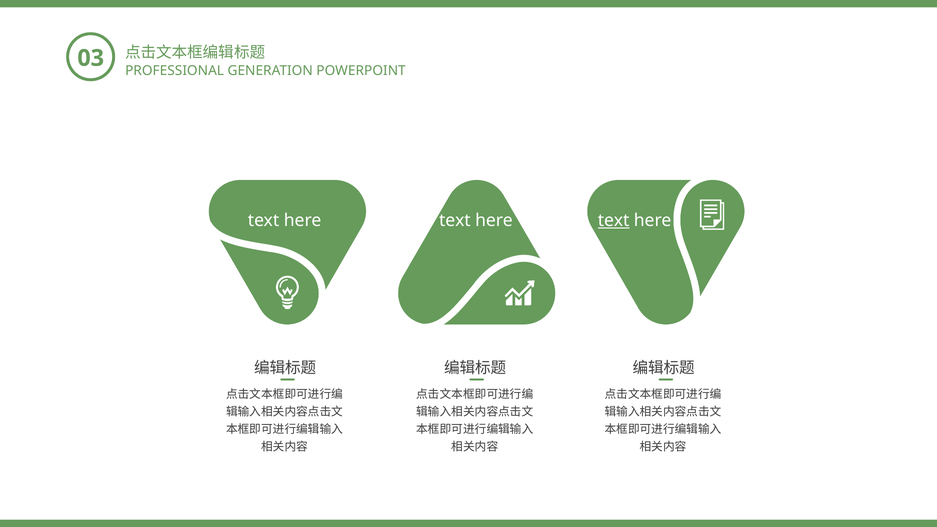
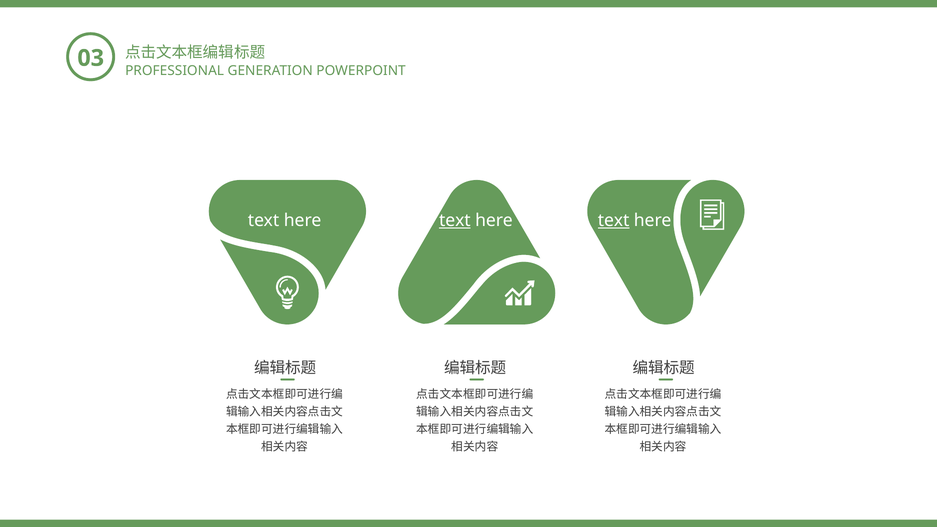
text at (455, 220) underline: none -> present
